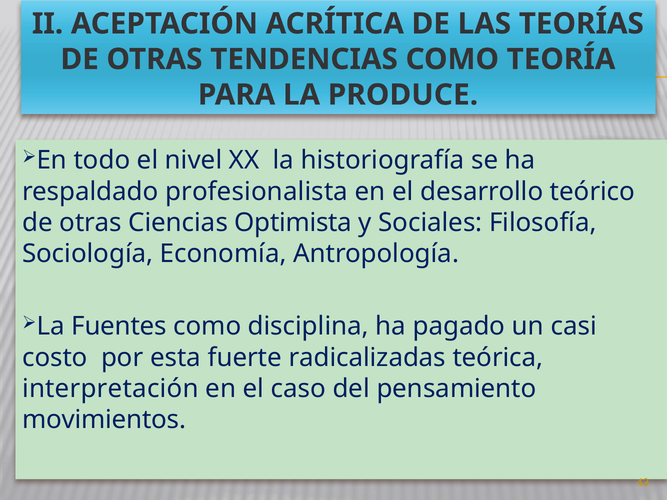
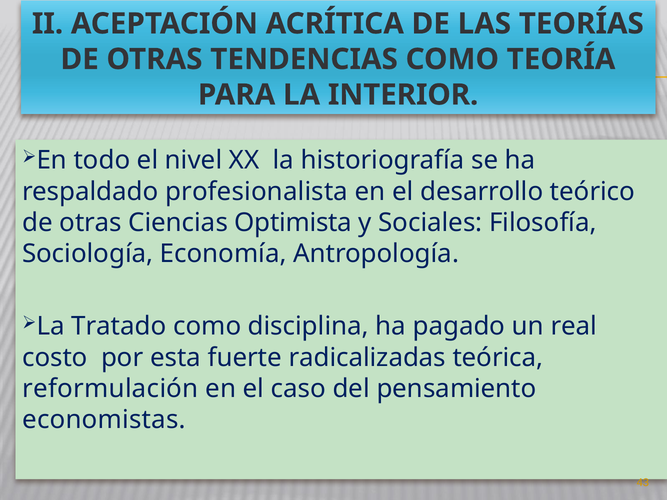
PRODUCE: PRODUCE -> INTERIOR
Fuentes: Fuentes -> Tratado
casi: casi -> real
interpretación: interpretación -> reformulación
movimientos: movimientos -> economistas
